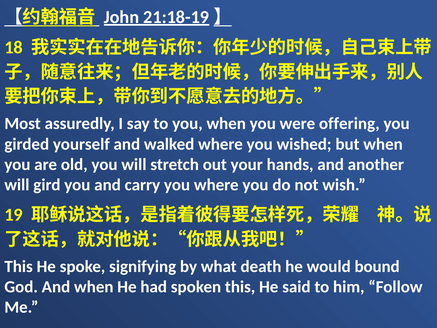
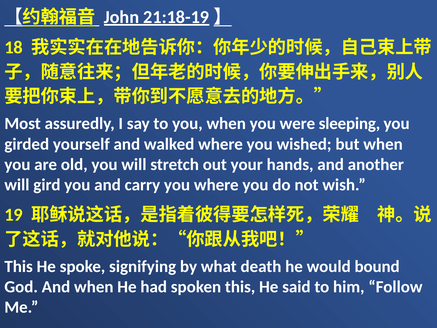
offering: offering -> sleeping
